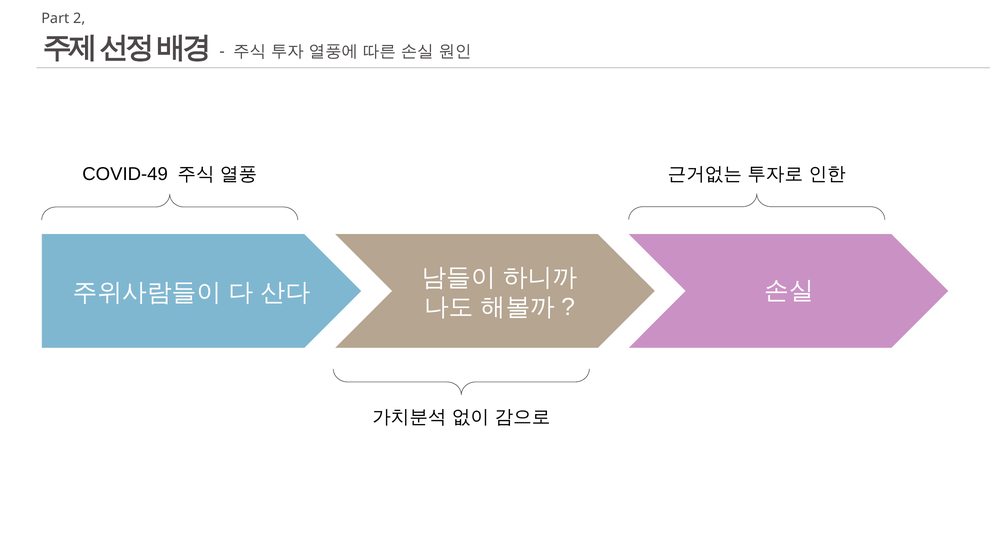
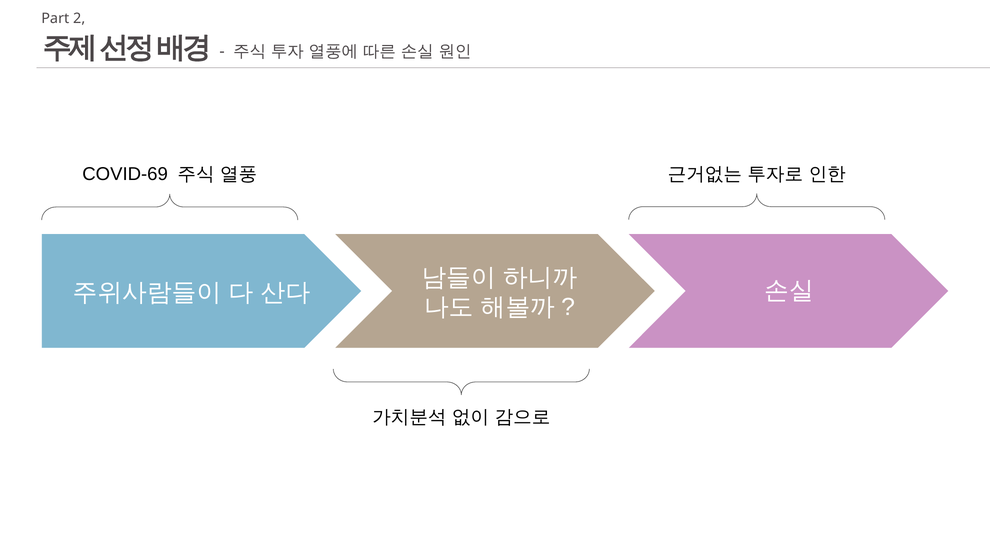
COVID-49: COVID-49 -> COVID-69
